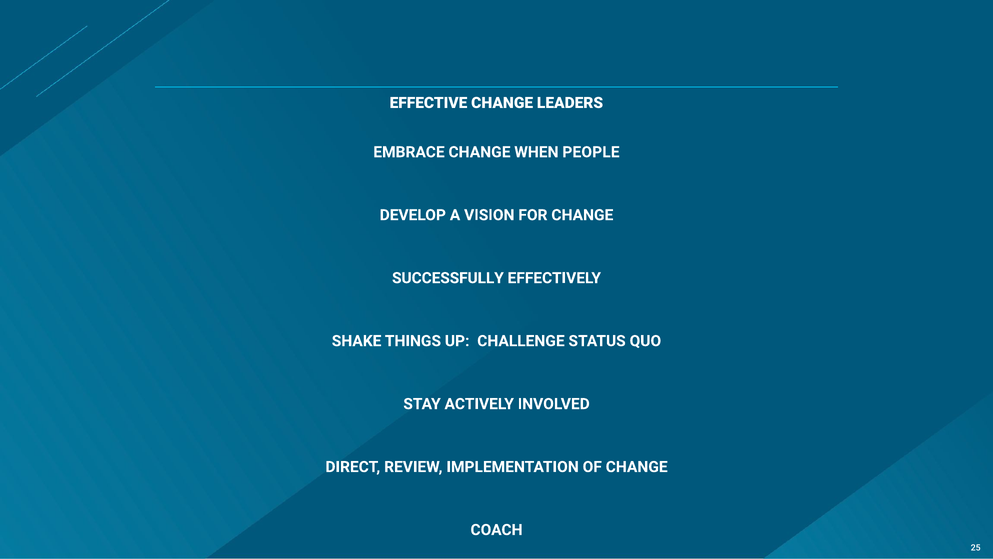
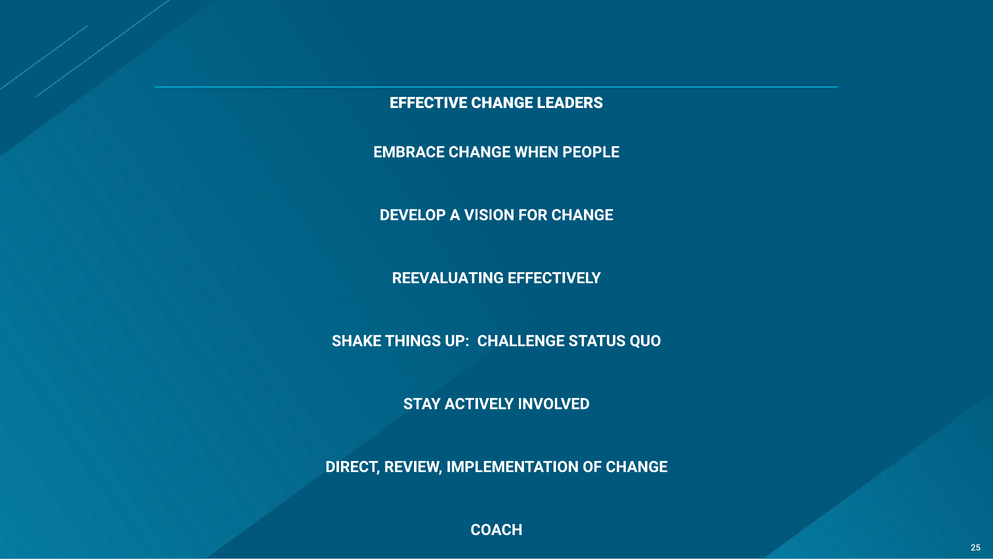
SUCCESSFULLY: SUCCESSFULLY -> REEVALUATING
